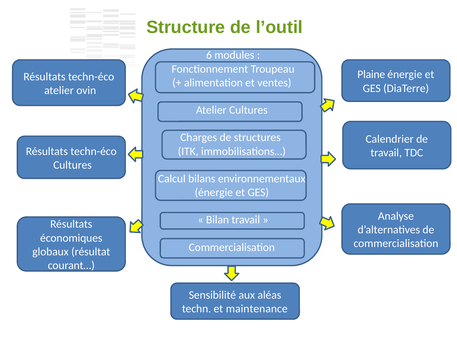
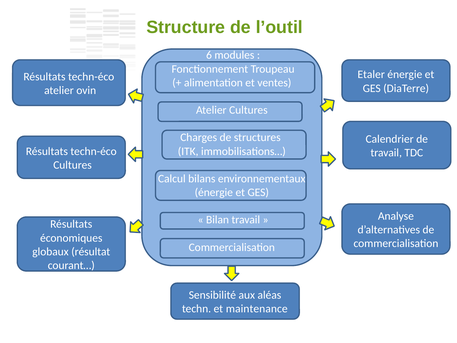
Plaine: Plaine -> Etaler
